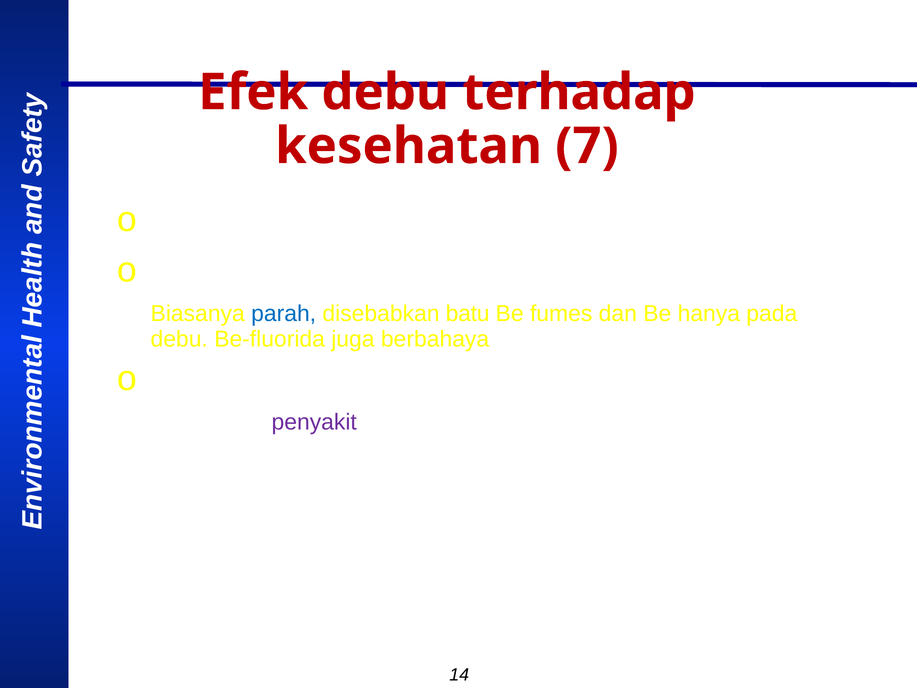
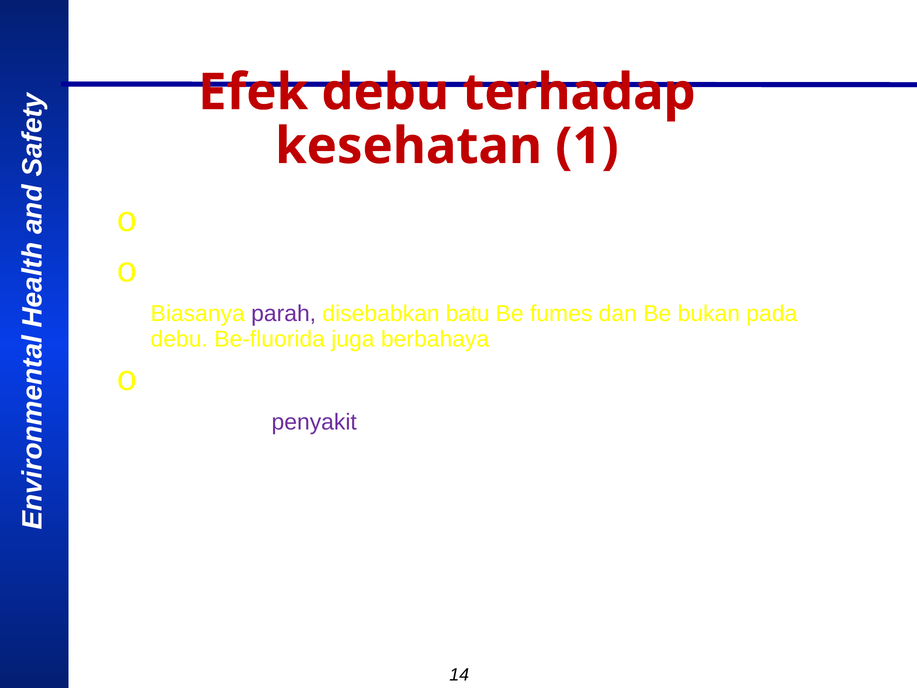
7: 7 -> 1
parah colour: blue -> purple
hanya: hanya -> bukan
